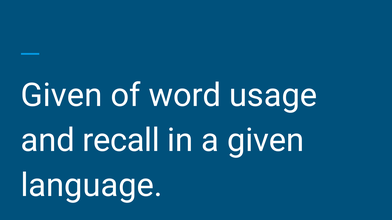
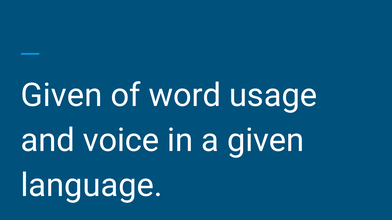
recall: recall -> voice
